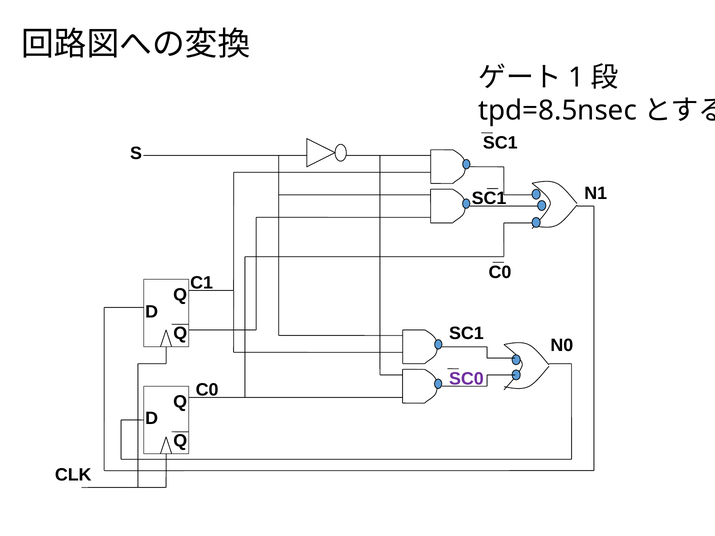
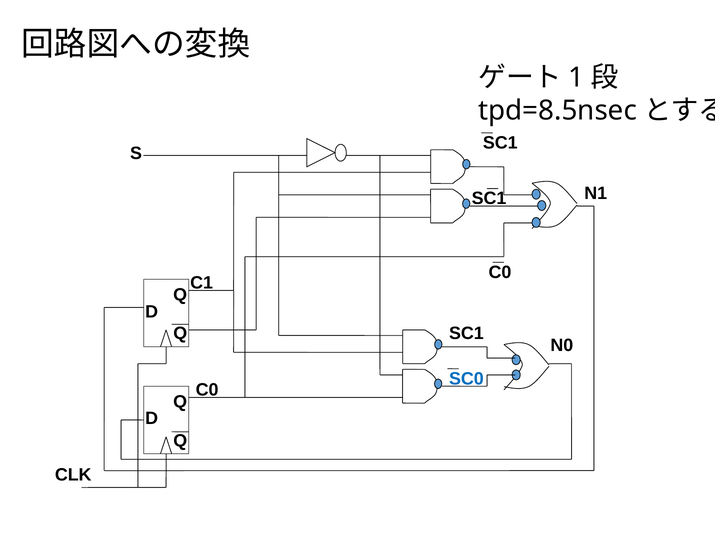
SC0 colour: purple -> blue
